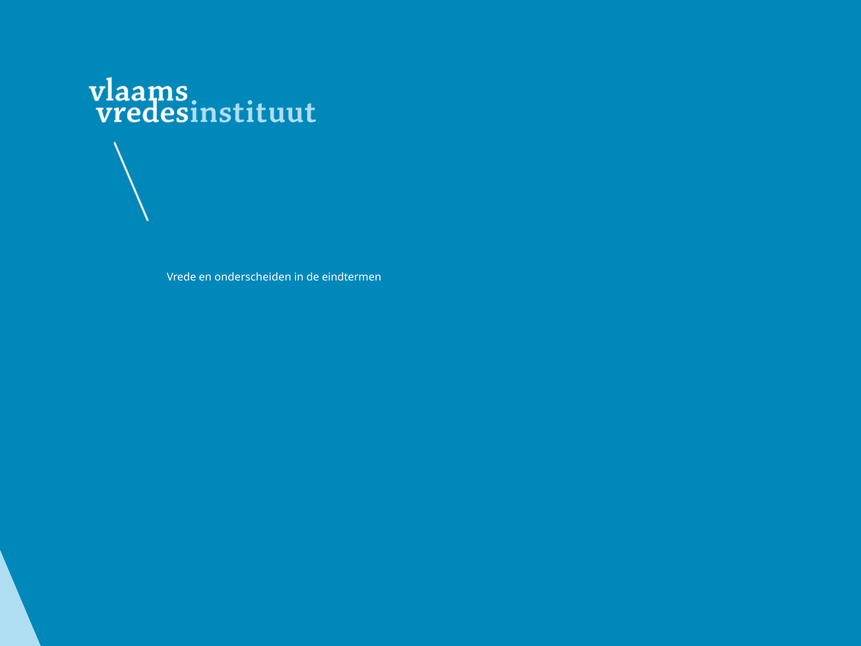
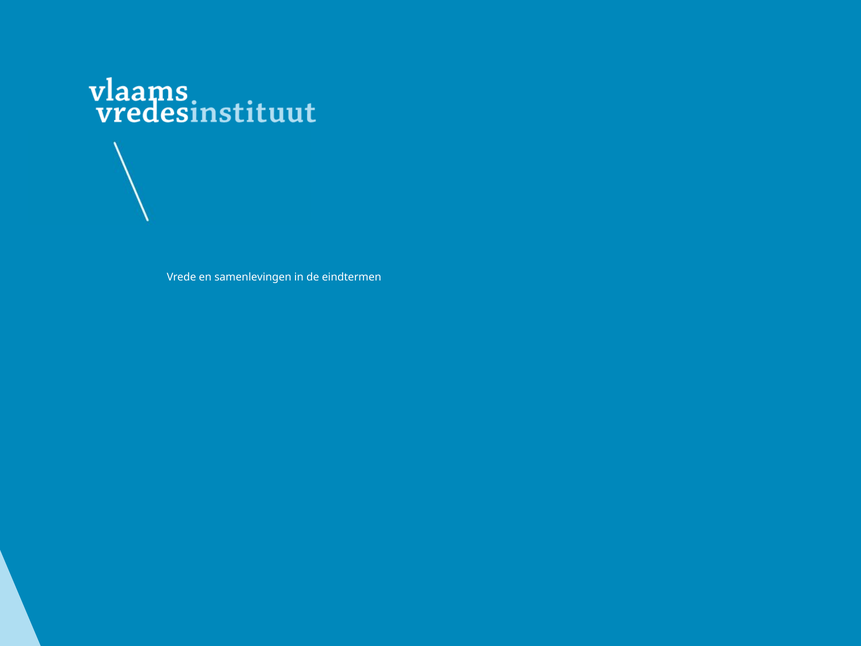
onderscheiden: onderscheiden -> samenlevingen
